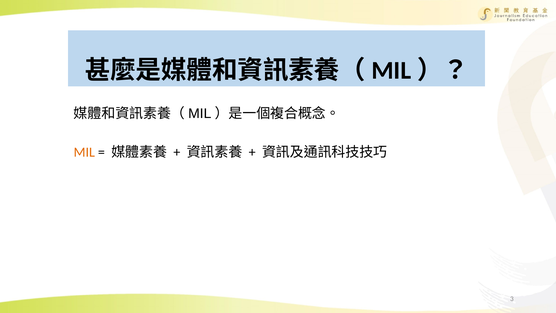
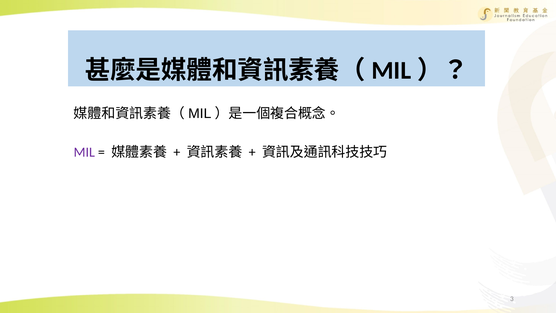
MIL colour: orange -> purple
